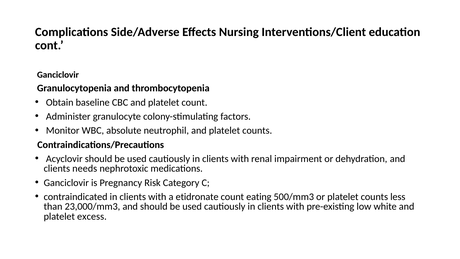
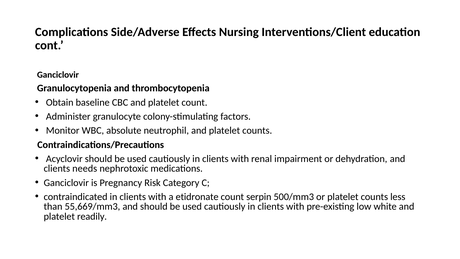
eating: eating -> serpin
23,000/mm3: 23,000/mm3 -> 55,669/mm3
excess: excess -> readily
